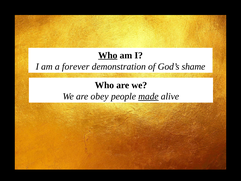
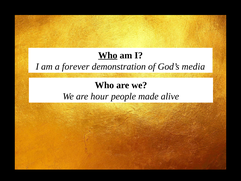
shame: shame -> media
obey: obey -> hour
made underline: present -> none
